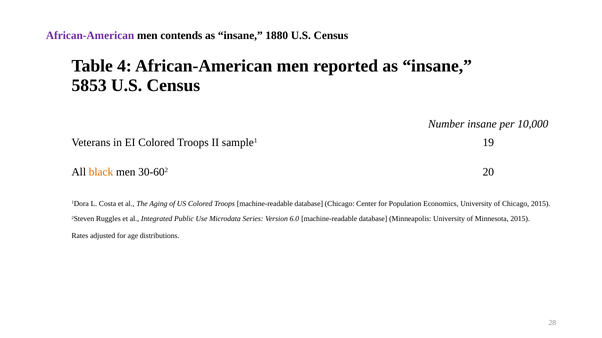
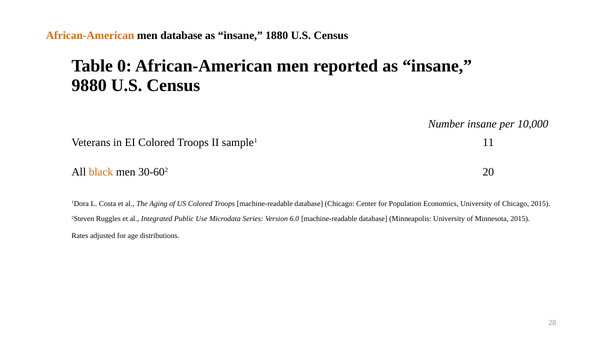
African-American at (90, 36) colour: purple -> orange
men contends: contends -> database
4: 4 -> 0
5853: 5853 -> 9880
19: 19 -> 11
